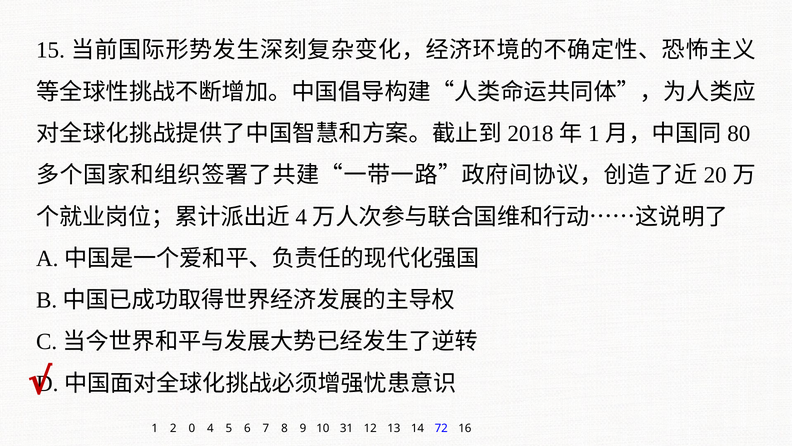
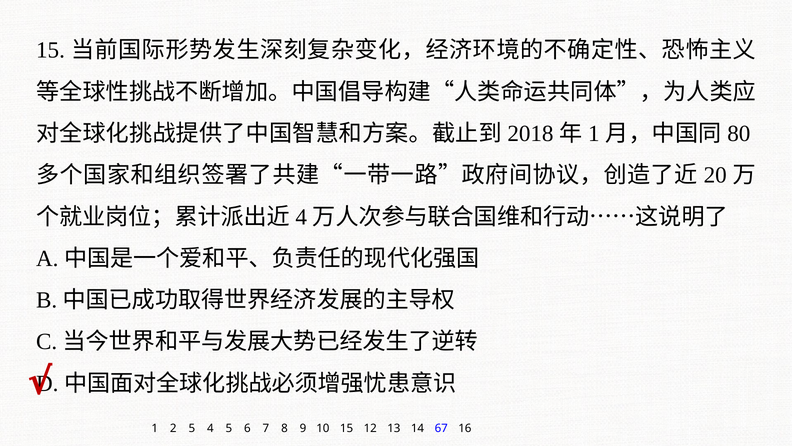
2 0: 0 -> 5
10 31: 31 -> 15
72: 72 -> 67
